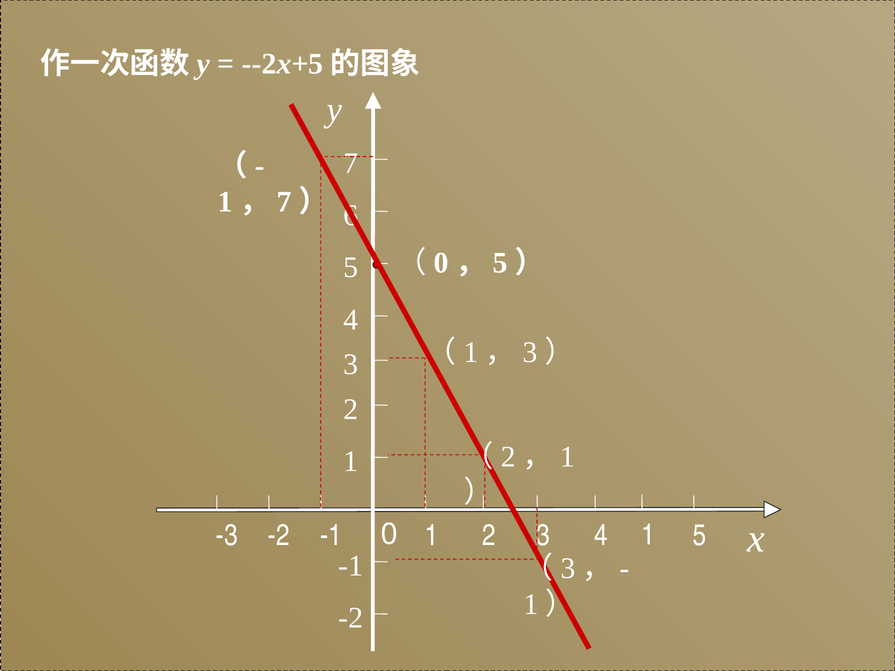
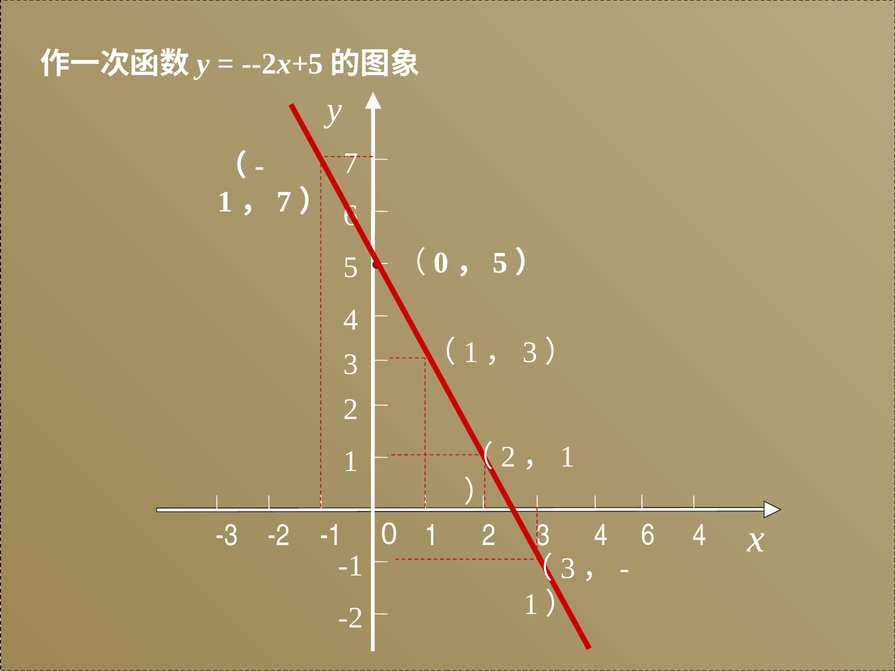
1 at (648, 535): 1 -> 6
5 at (700, 536): 5 -> 4
